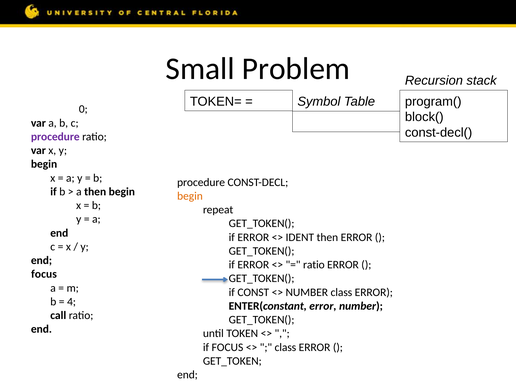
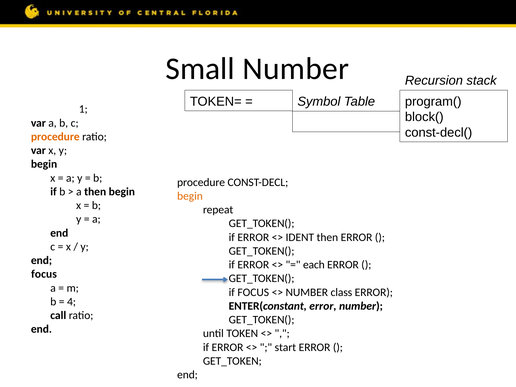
Small Problem: Problem -> Number
0: 0 -> 1
procedure at (55, 137) colour: purple -> orange
ratio at (314, 265): ratio -> each
if CONST: CONST -> FOCUS
FOCUS at (227, 347): FOCUS -> ERROR
class at (285, 347): class -> start
